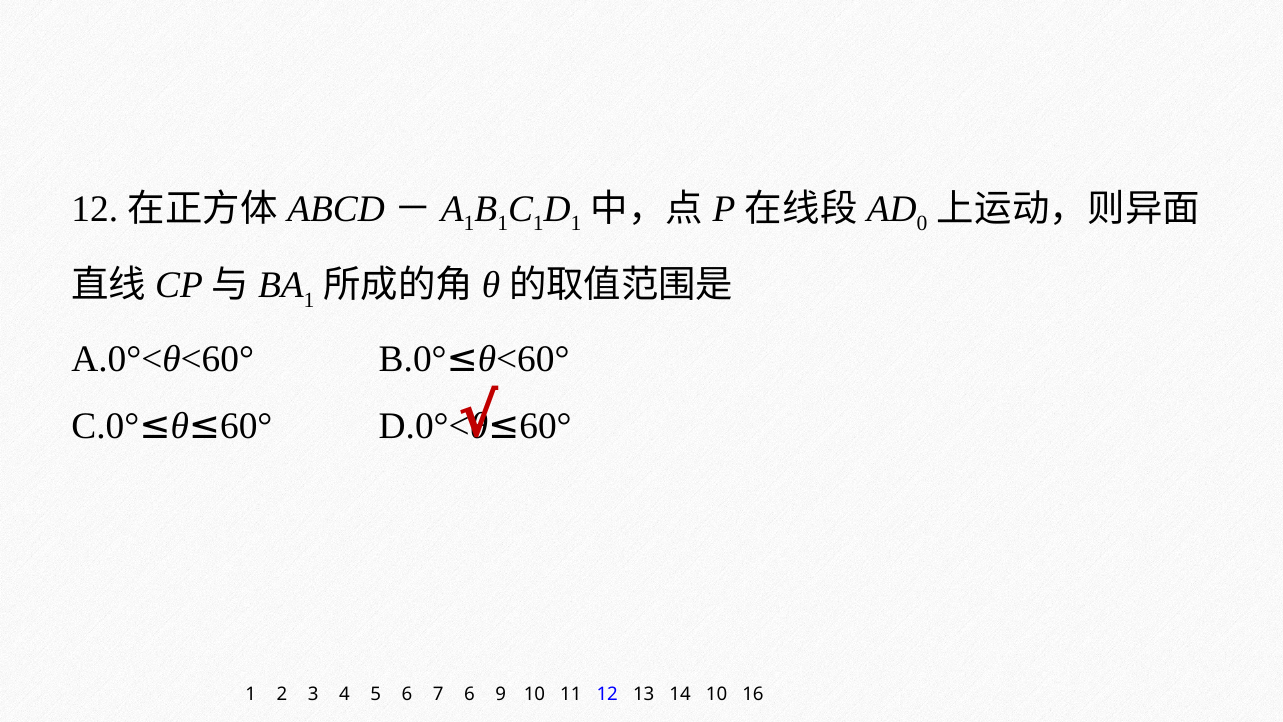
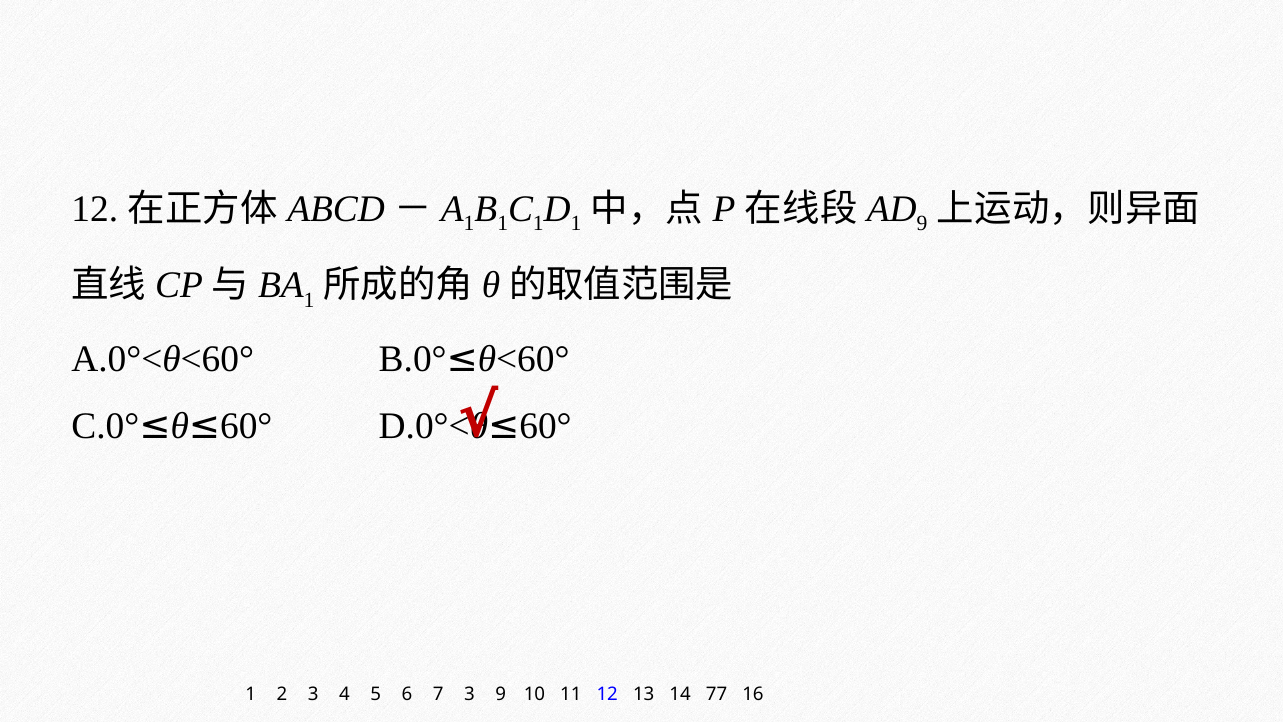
0 at (922, 223): 0 -> 9
7 6: 6 -> 3
14 10: 10 -> 77
